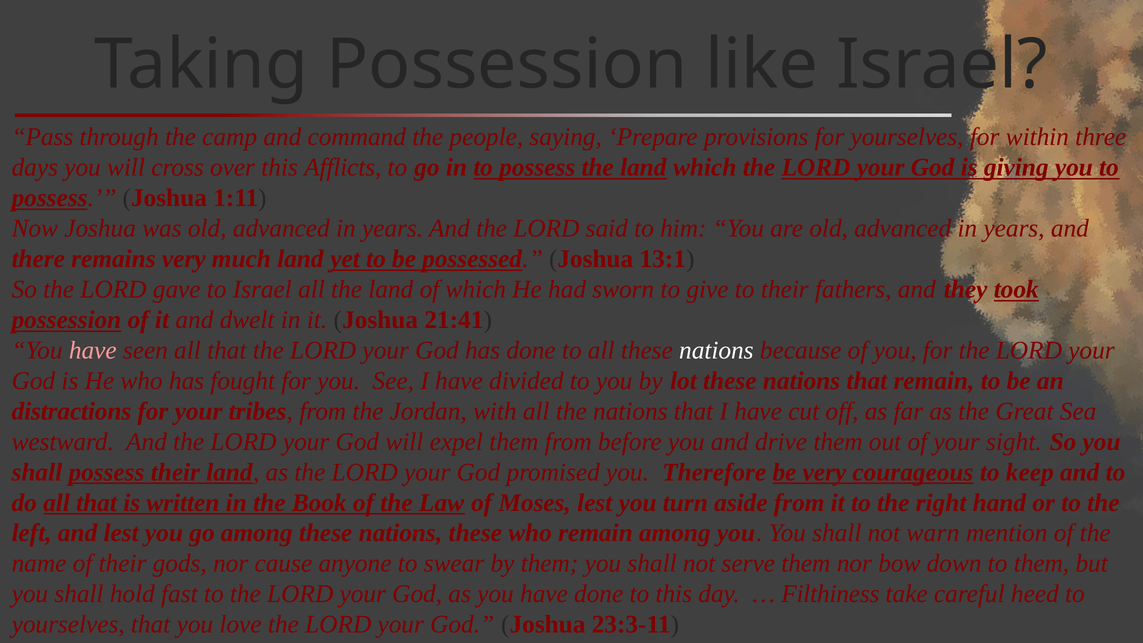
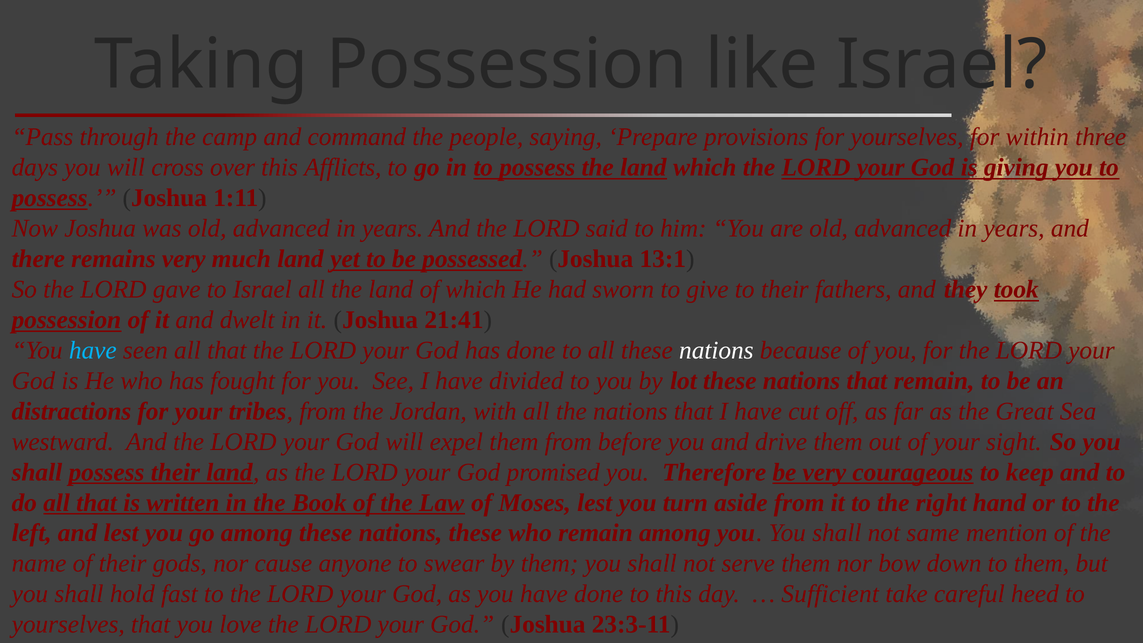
have at (93, 350) colour: pink -> light blue
warn: warn -> same
Filthiness: Filthiness -> Sufficient
